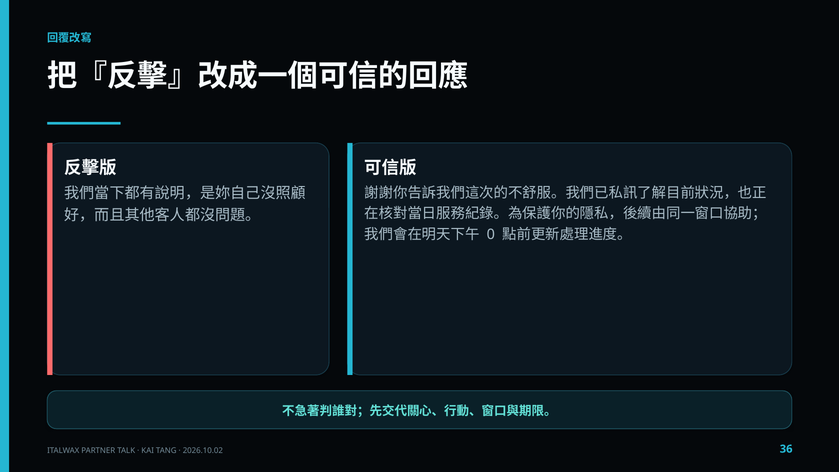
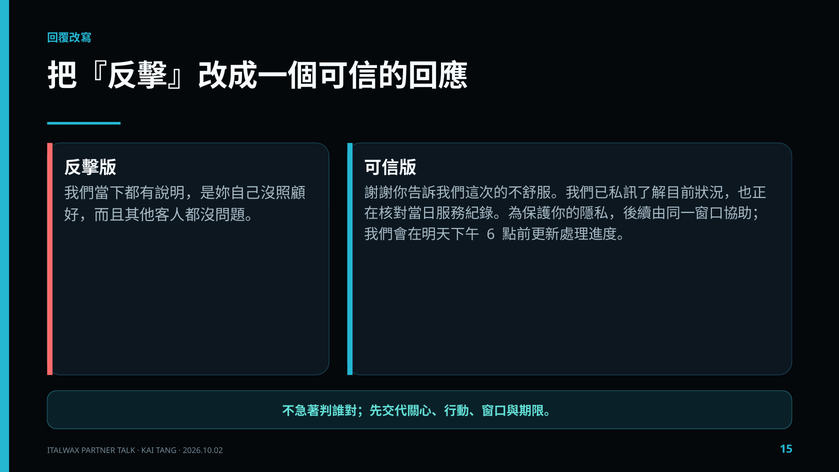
0: 0 -> 6
36: 36 -> 15
